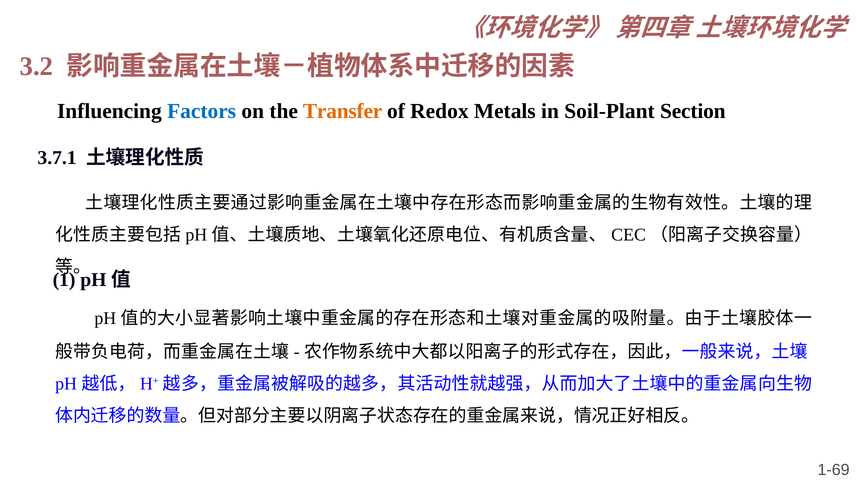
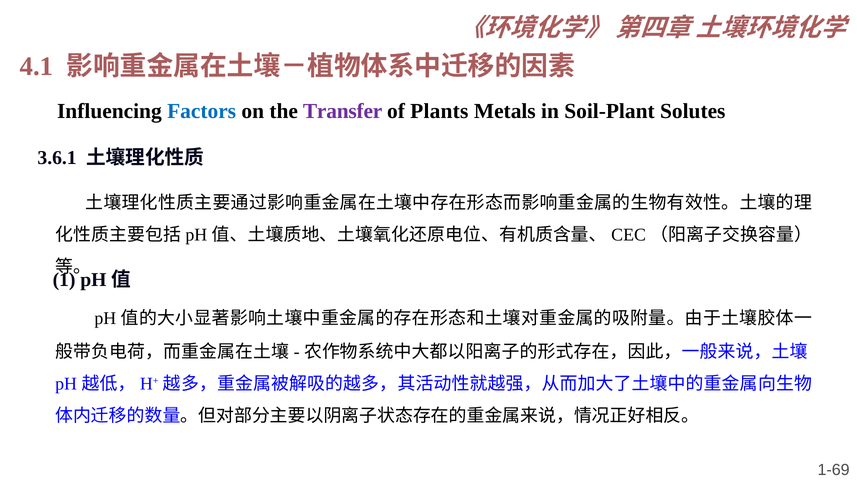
3.2: 3.2 -> 4.1
Transfer colour: orange -> purple
Redox: Redox -> Plants
Section: Section -> Solutes
3.7.1: 3.7.1 -> 3.6.1
